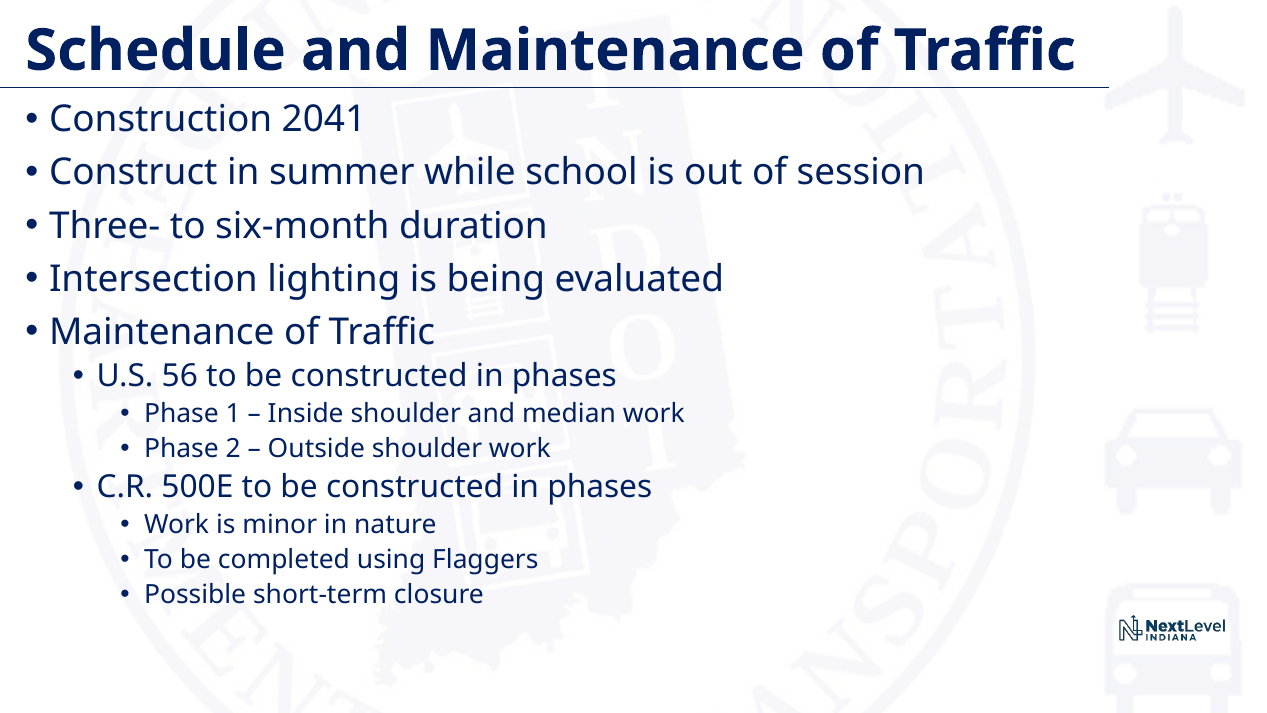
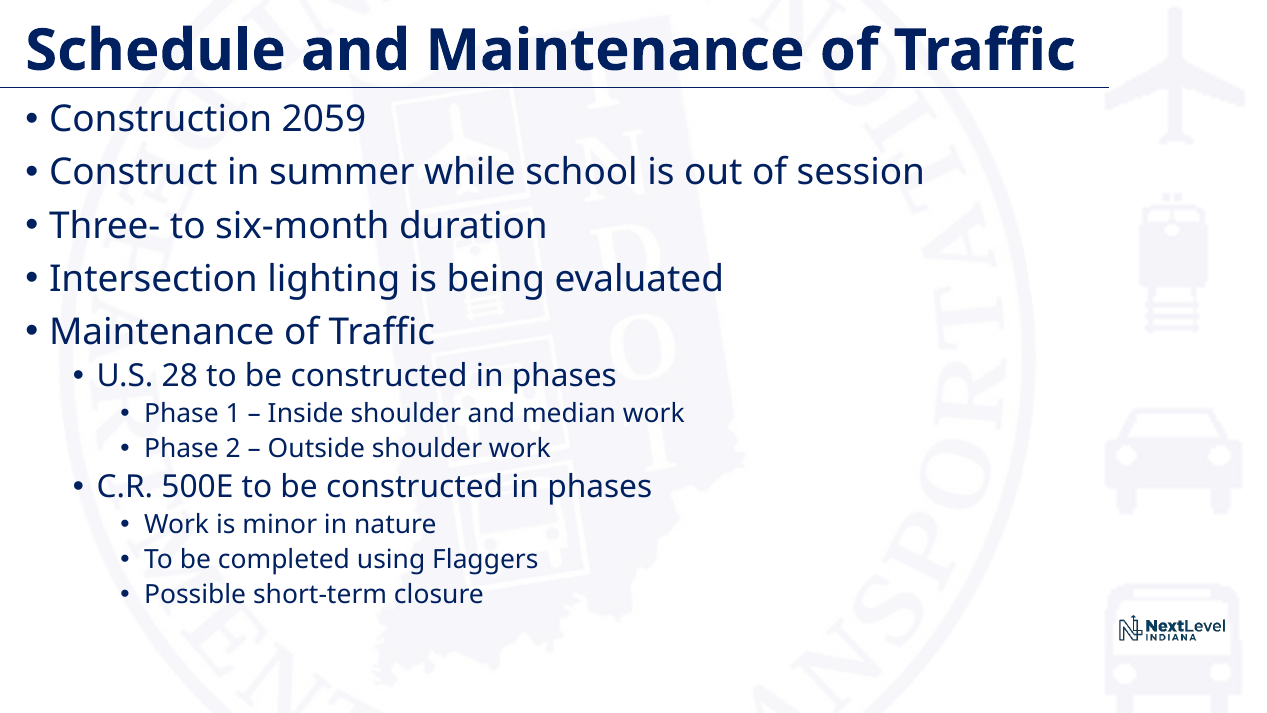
2041: 2041 -> 2059
56: 56 -> 28
